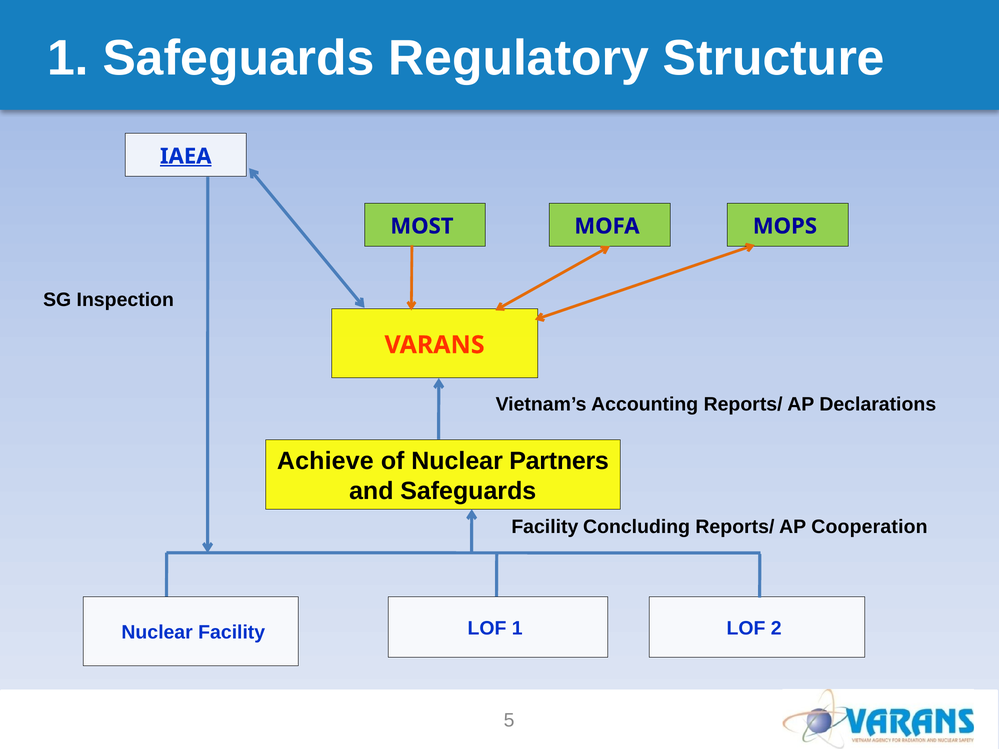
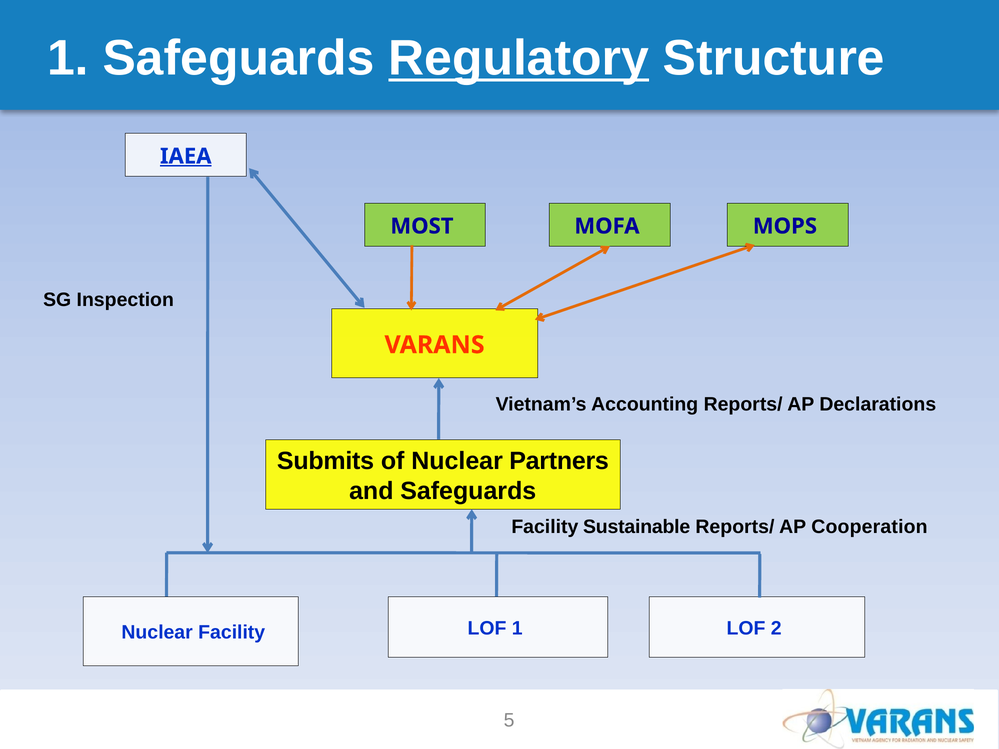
Regulatory underline: none -> present
Achieve: Achieve -> Submits
Concluding: Concluding -> Sustainable
